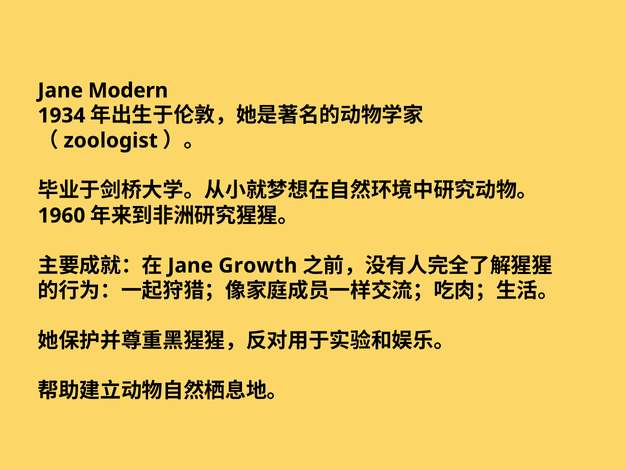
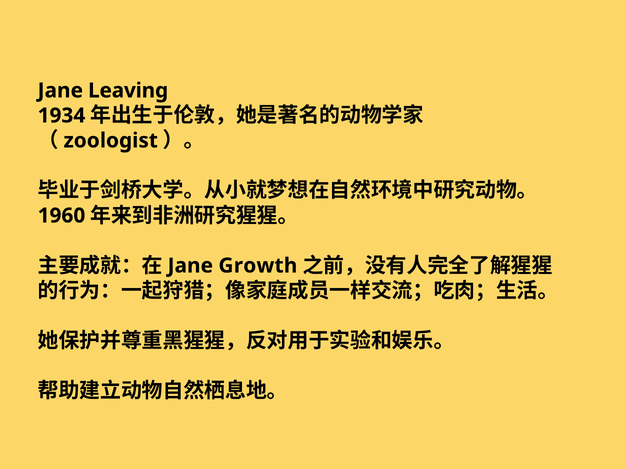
Modern: Modern -> Leaving
